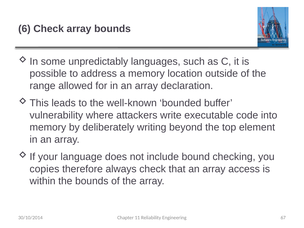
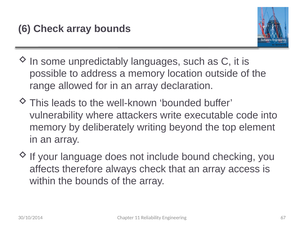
copies: copies -> affects
